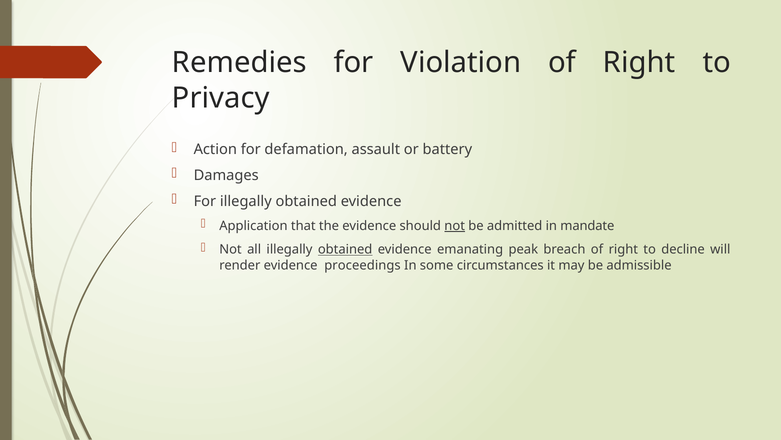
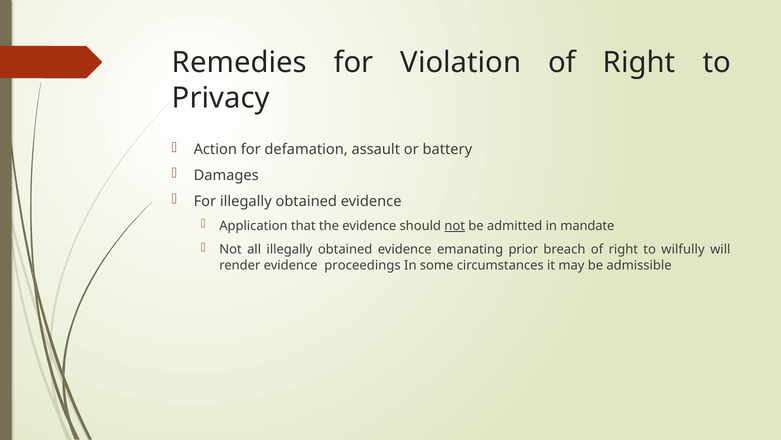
obtained at (345, 249) underline: present -> none
peak: peak -> prior
decline: decline -> wilfully
